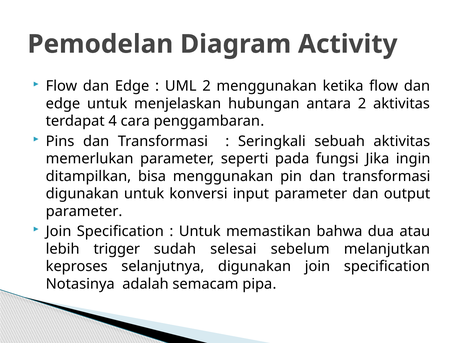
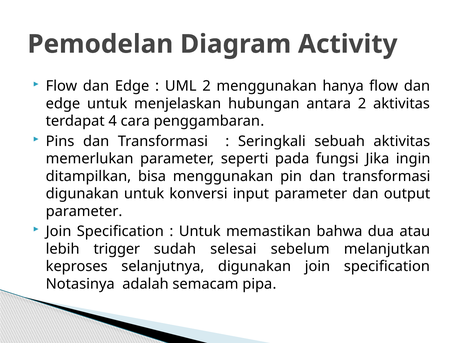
ketika: ketika -> hanya
